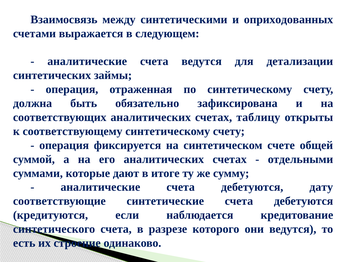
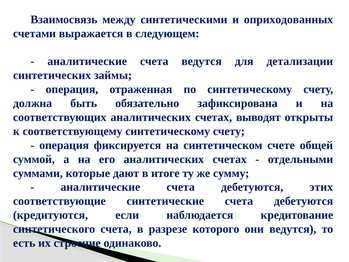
таблицу: таблицу -> выводят
дату: дату -> этих
